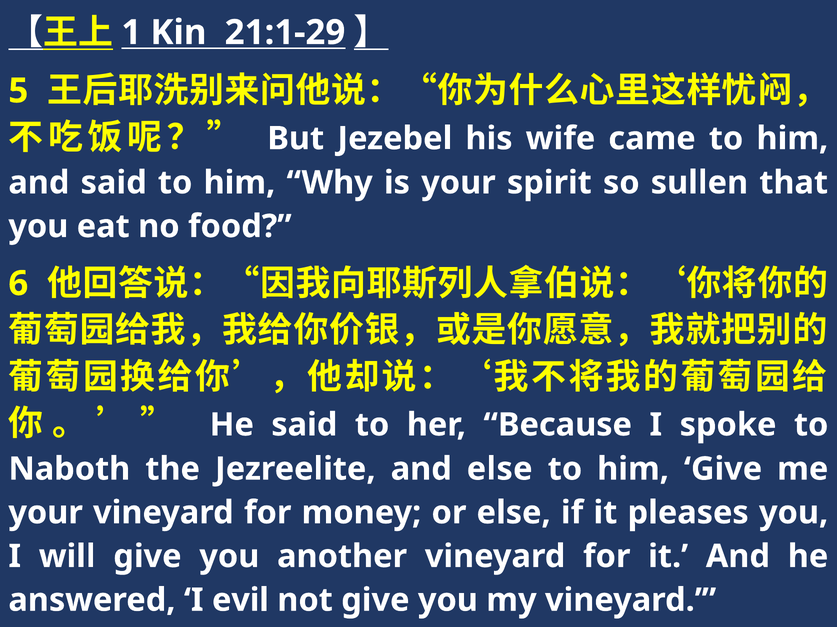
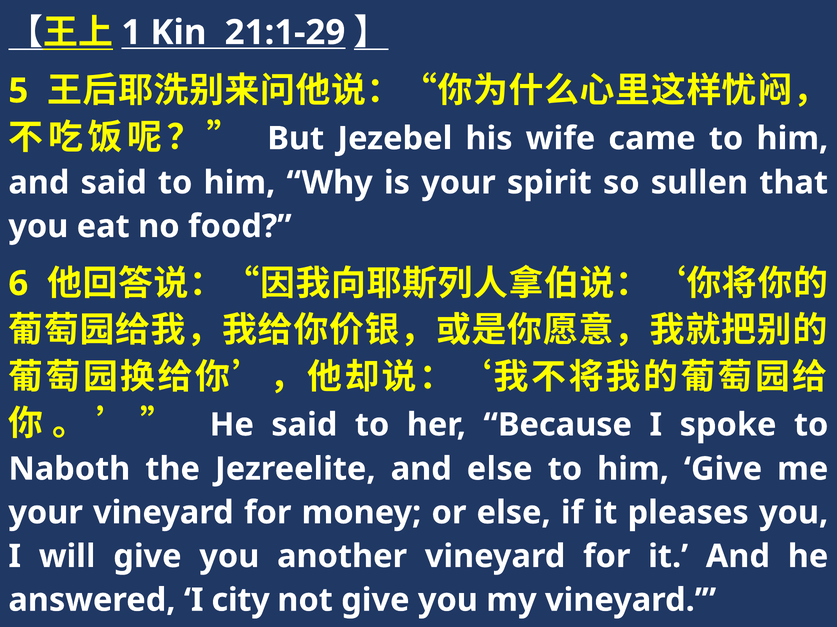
evil: evil -> city
